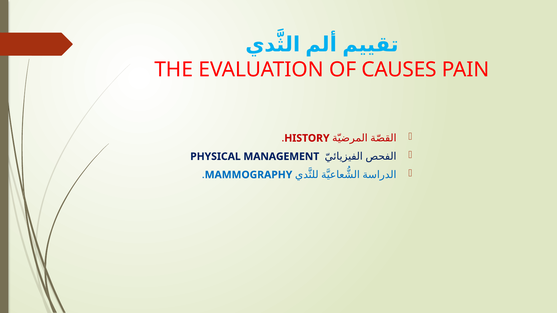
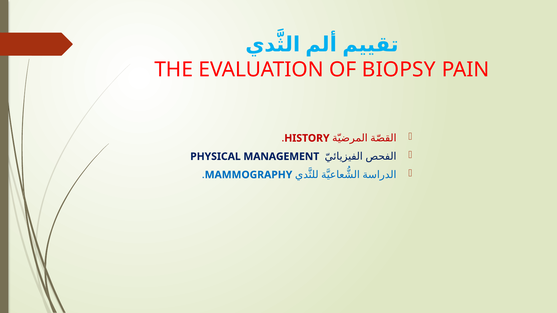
CAUSES: CAUSES -> BIOPSY
